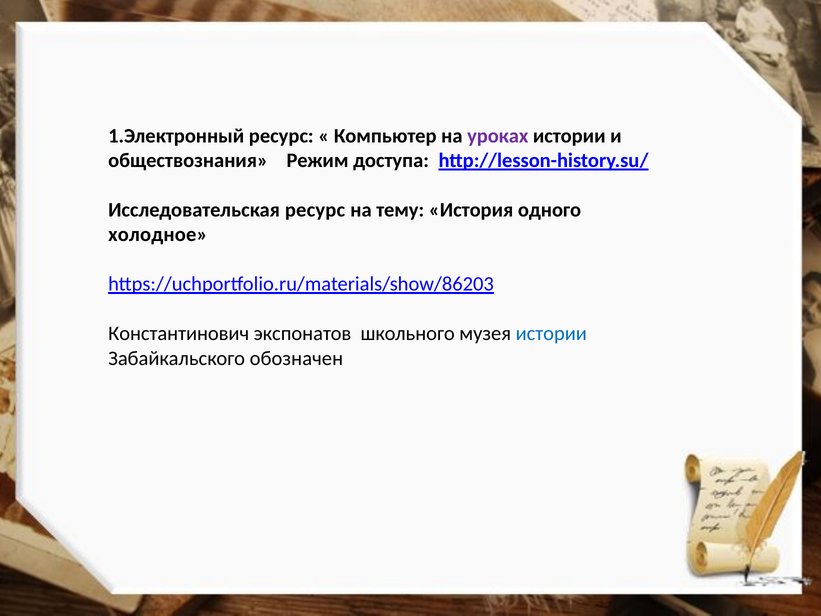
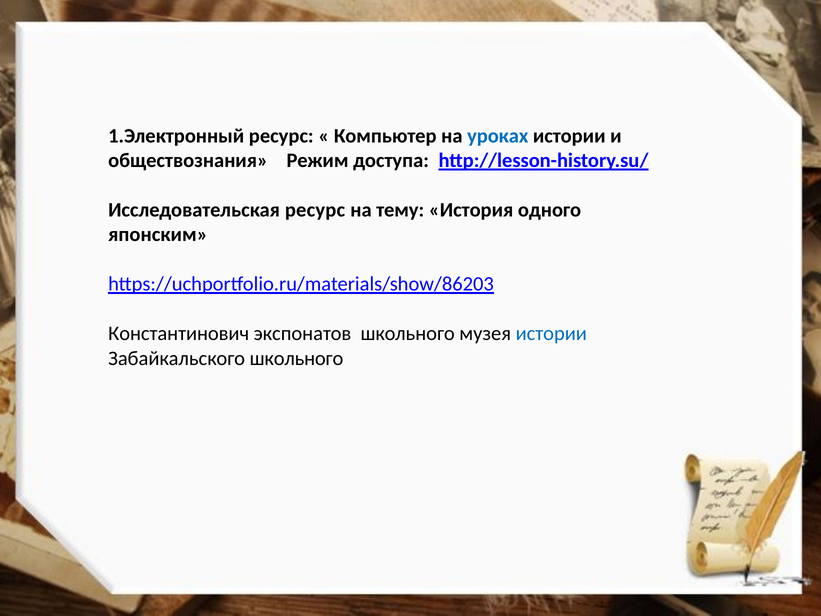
уроках colour: purple -> blue
холодное: холодное -> японским
Забайкальского обозначен: обозначен -> школьного
